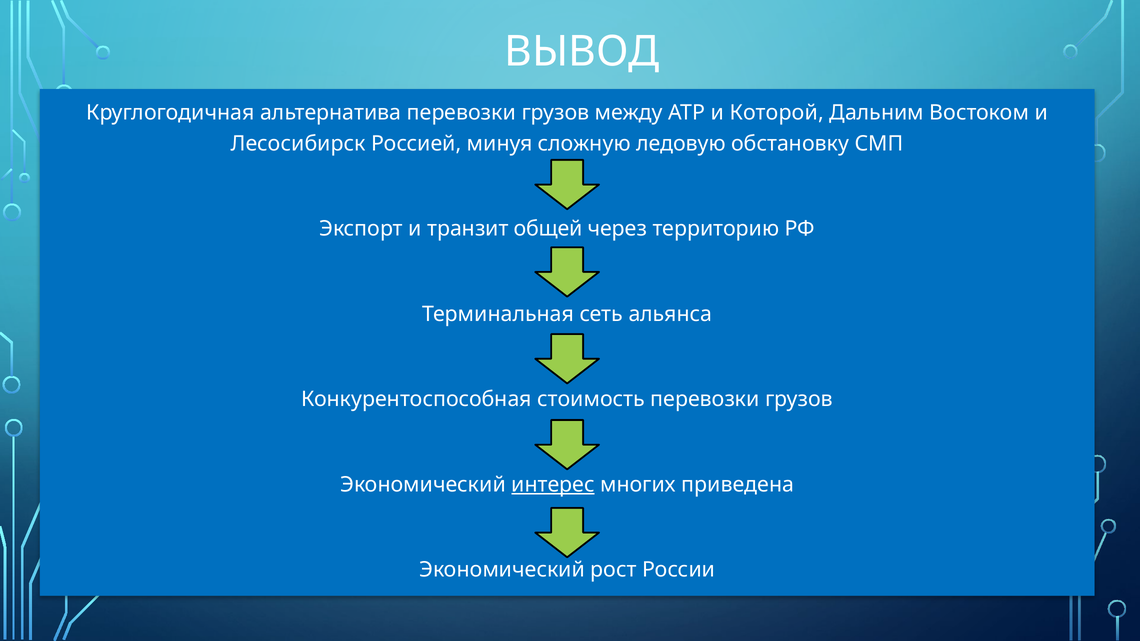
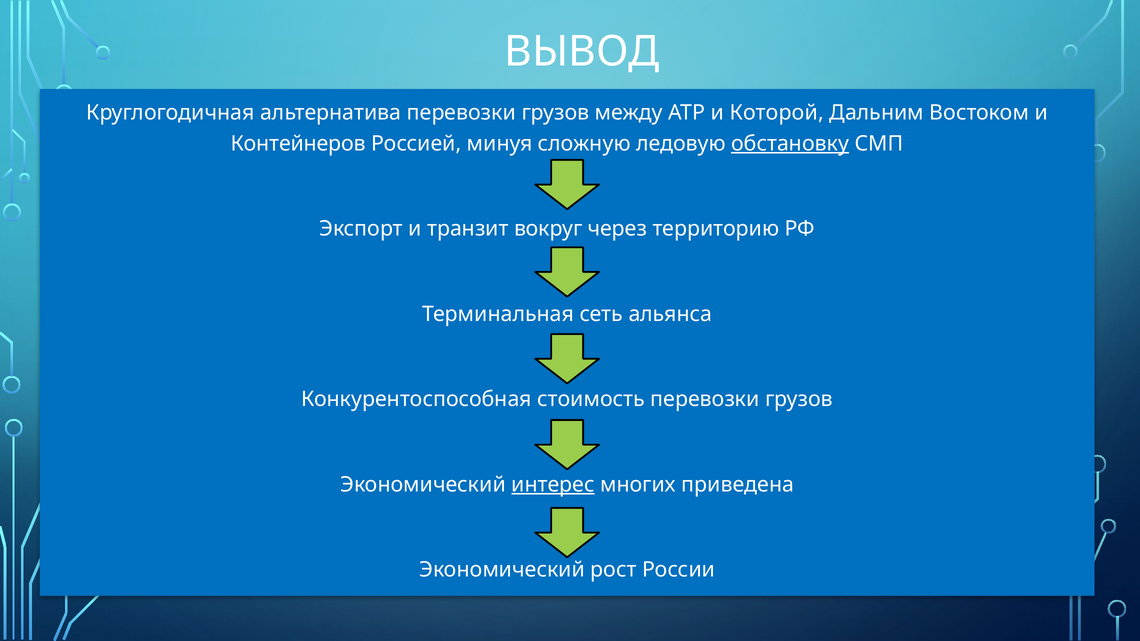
Лесосибирск: Лесосибирск -> Контейнеров
обстановку underline: none -> present
общей: общей -> вокруг
